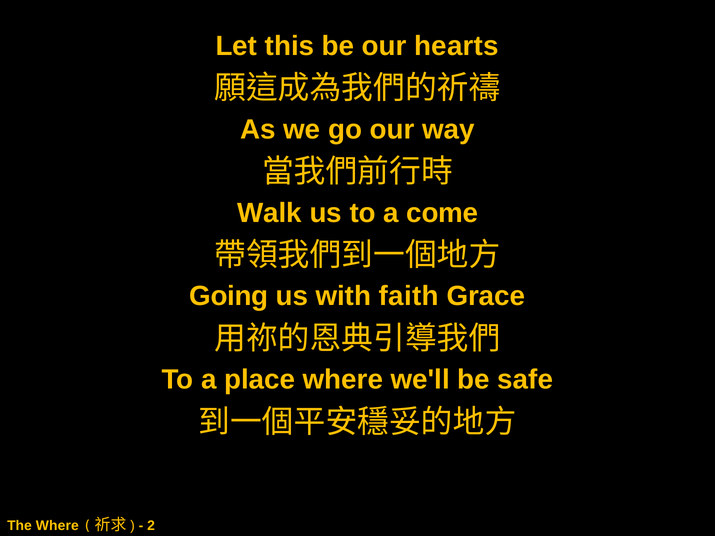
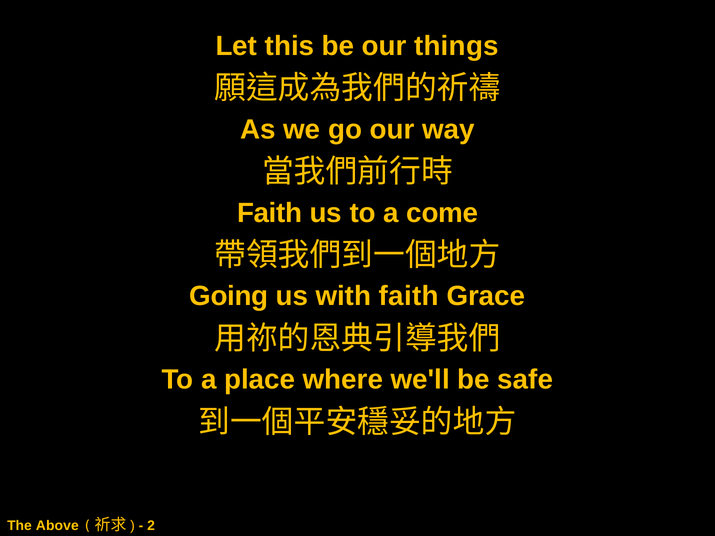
hearts: hearts -> things
Walk at (270, 213): Walk -> Faith
The Where: Where -> Above
